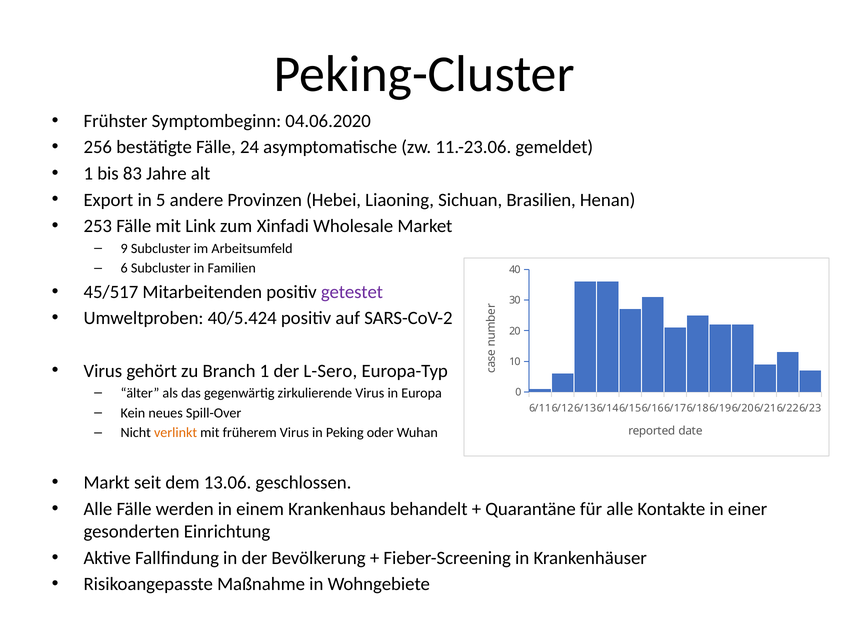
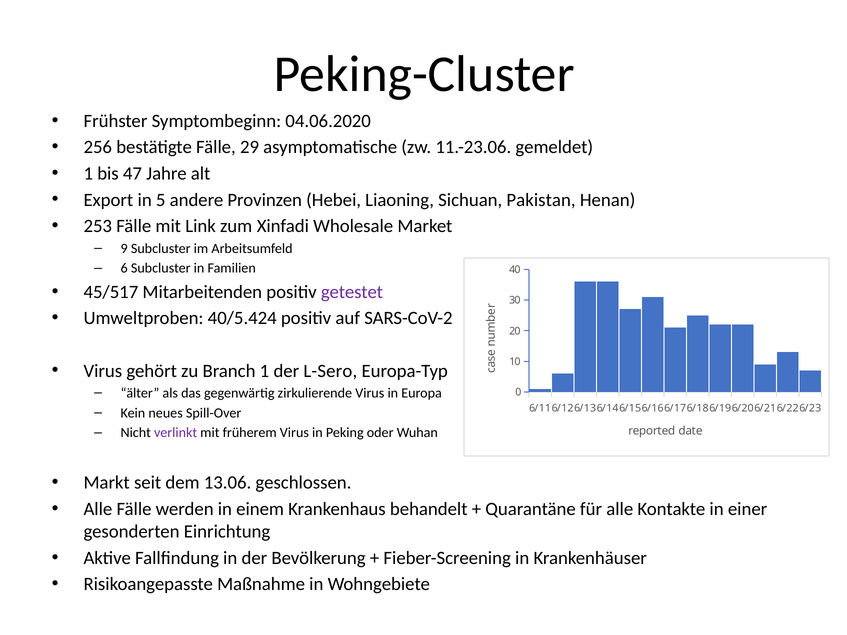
24: 24 -> 29
83: 83 -> 47
Brasilien: Brasilien -> Pakistan
verlinkt colour: orange -> purple
